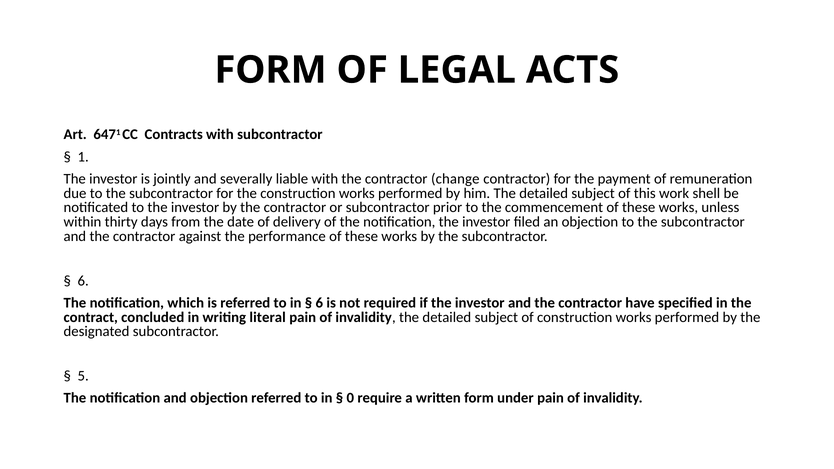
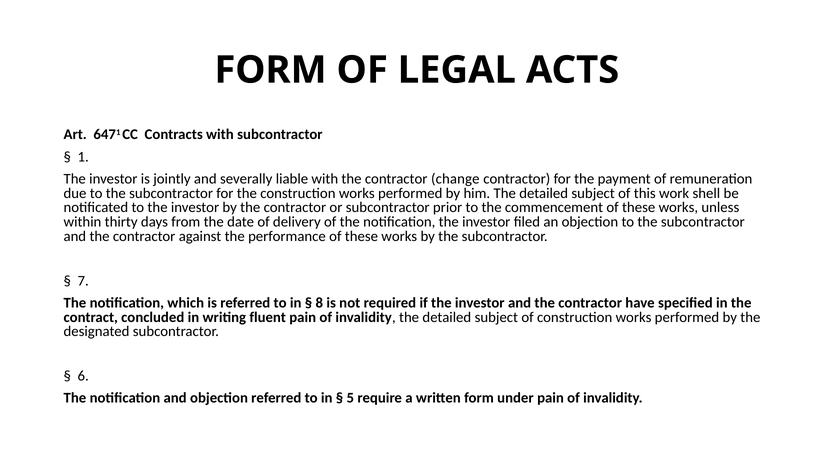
6 at (83, 281): 6 -> 7
6 at (319, 303): 6 -> 8
literal: literal -> fluent
5: 5 -> 6
0: 0 -> 5
